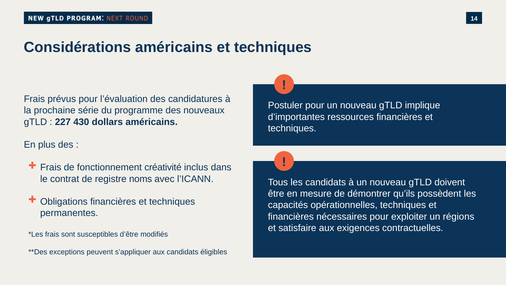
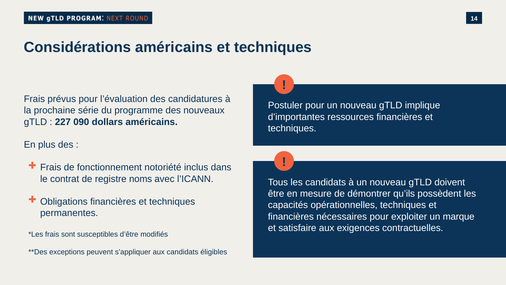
430: 430 -> 090
créativité: créativité -> notoriété
régions: régions -> marque
